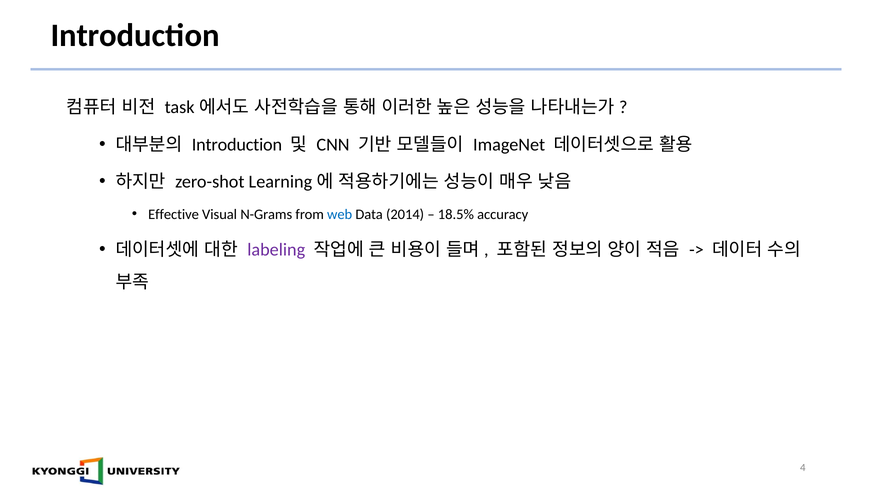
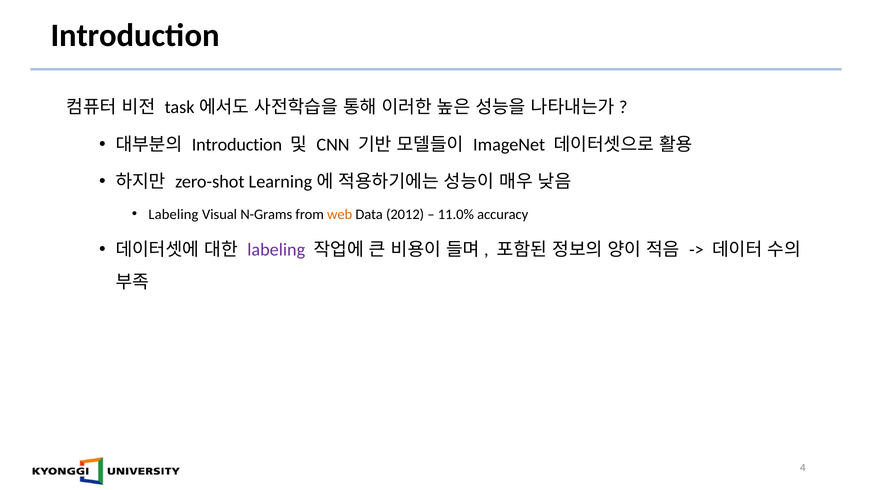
Effective at (174, 215): Effective -> Labeling
web colour: blue -> orange
2014: 2014 -> 2012
18.5%: 18.5% -> 11.0%
